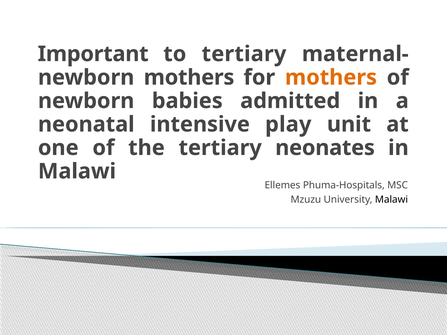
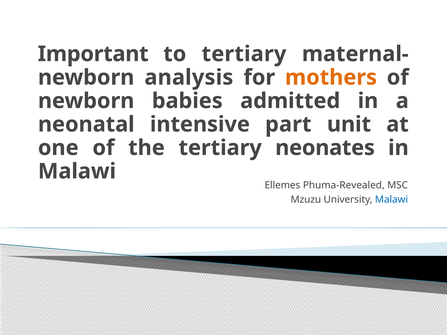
newborn mothers: mothers -> analysis
play: play -> part
Phuma-Hospitals: Phuma-Hospitals -> Phuma-Revealed
Malawi at (391, 200) colour: black -> blue
